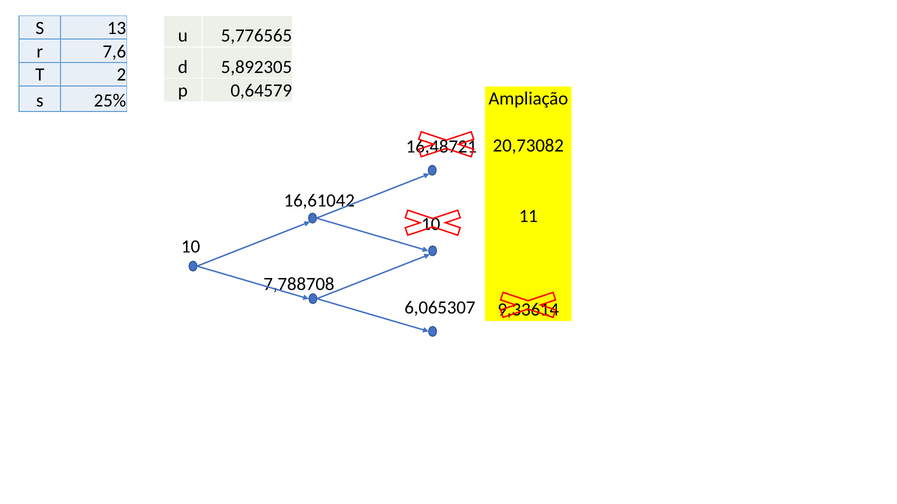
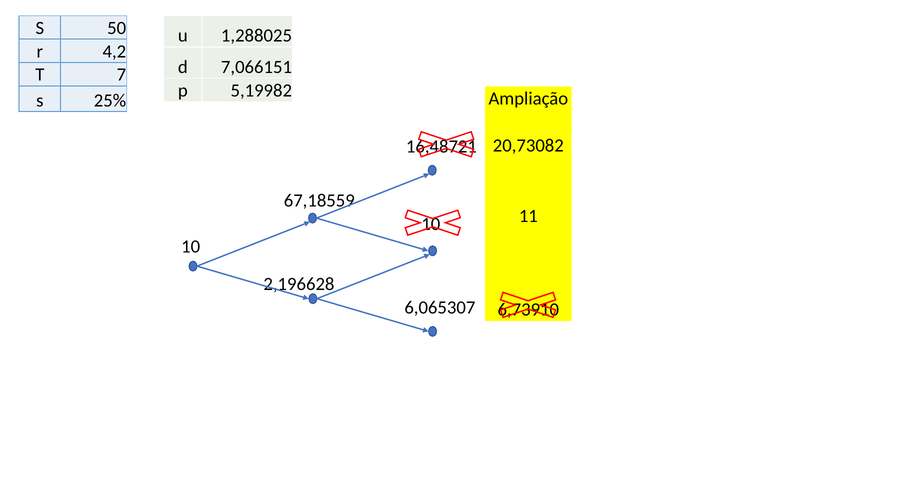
13: 13 -> 50
5,776565: 5,776565 -> 1,288025
7,6: 7,6 -> 4,2
5,892305: 5,892305 -> 7,066151
2: 2 -> 7
0,64579: 0,64579 -> 5,19982
16,61042: 16,61042 -> 67,18559
7,788708: 7,788708 -> 2,196628
9,33614: 9,33614 -> 6,73910
